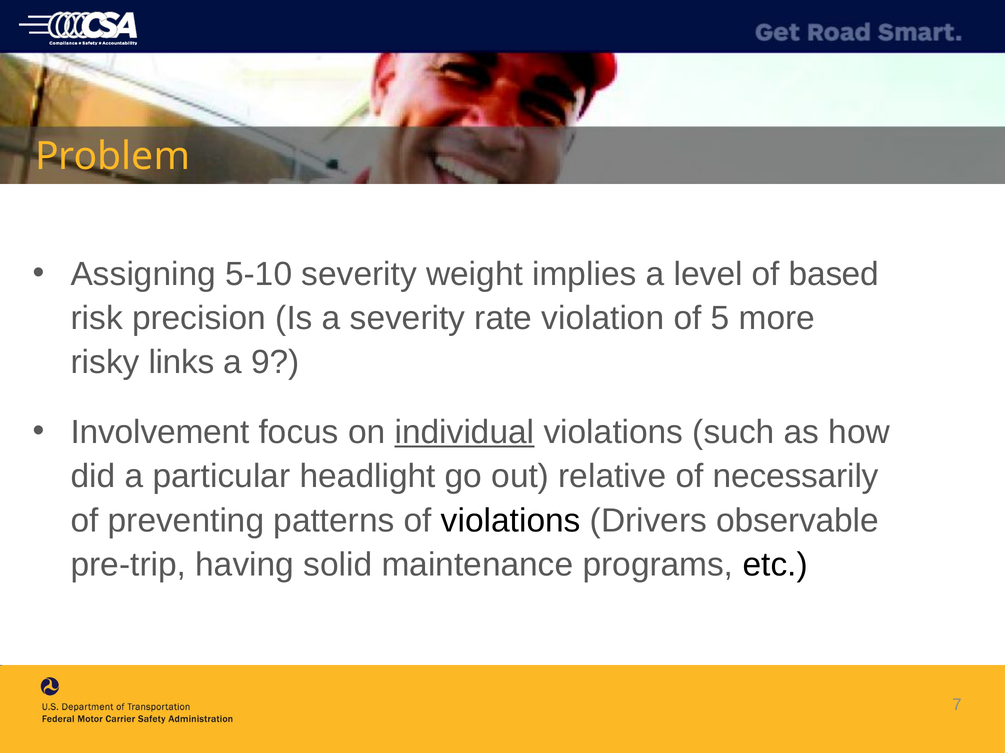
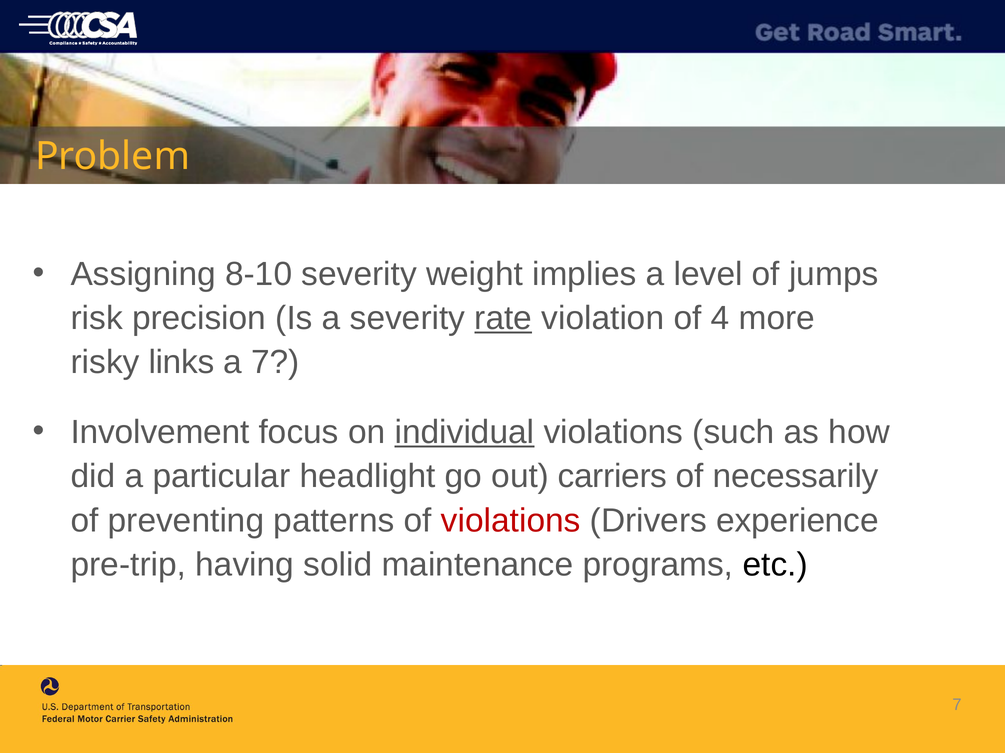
5-10: 5-10 -> 8-10
based: based -> jumps
rate underline: none -> present
5: 5 -> 4
a 9: 9 -> 7
relative: relative -> carriers
violations at (511, 521) colour: black -> red
observable: observable -> experience
